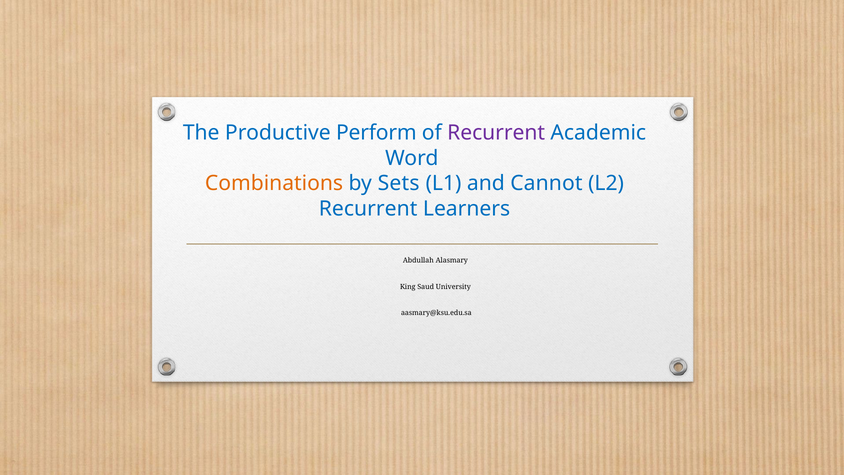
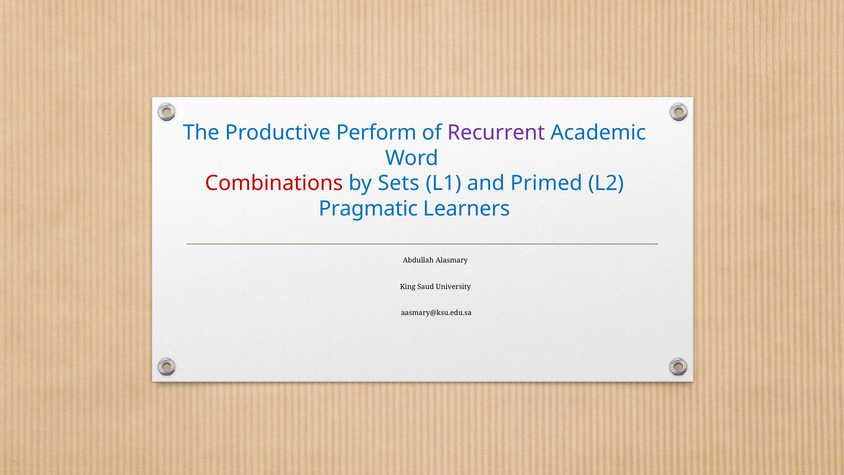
Combinations colour: orange -> red
Cannot: Cannot -> Primed
Recurrent at (368, 209): Recurrent -> Pragmatic
